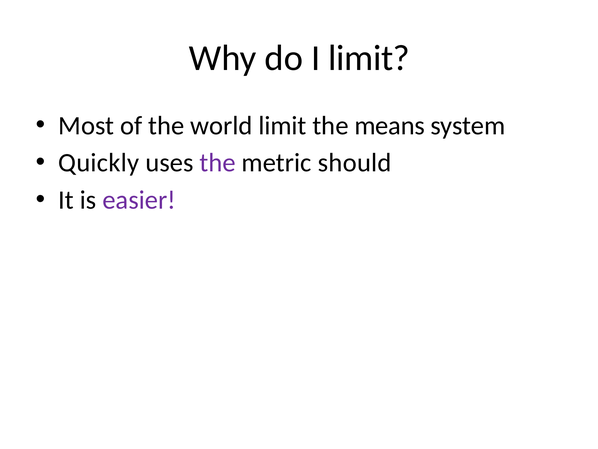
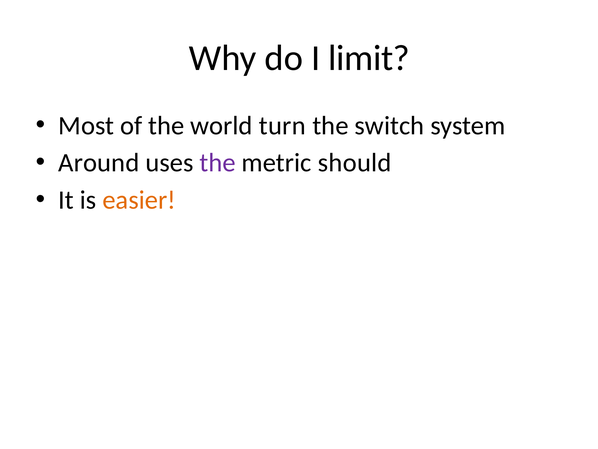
world limit: limit -> turn
means: means -> switch
Quickly: Quickly -> Around
easier colour: purple -> orange
